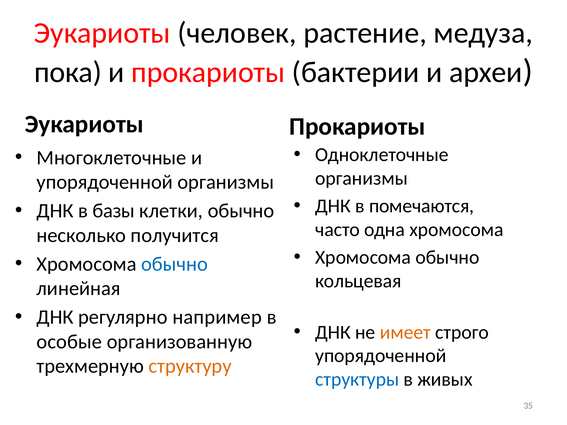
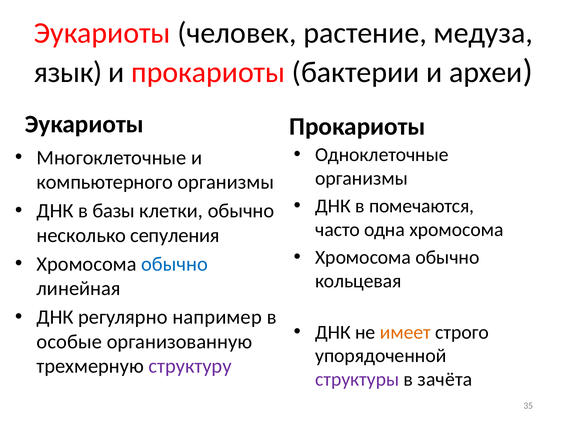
пока: пока -> язык
упорядоченной at (105, 182): упорядоченной -> компьютерного
получится: получится -> сепуления
структуру colour: orange -> purple
структуры colour: blue -> purple
живых: живых -> зачёта
